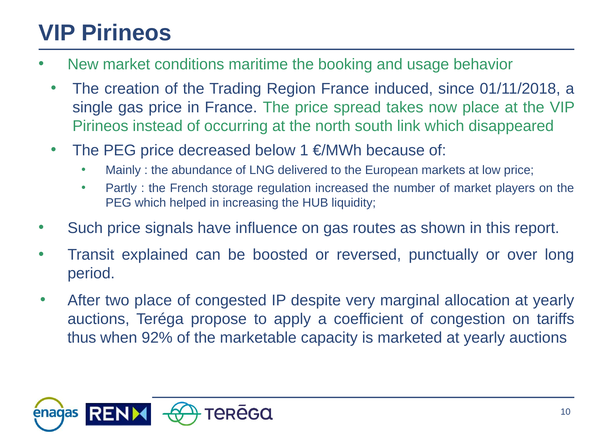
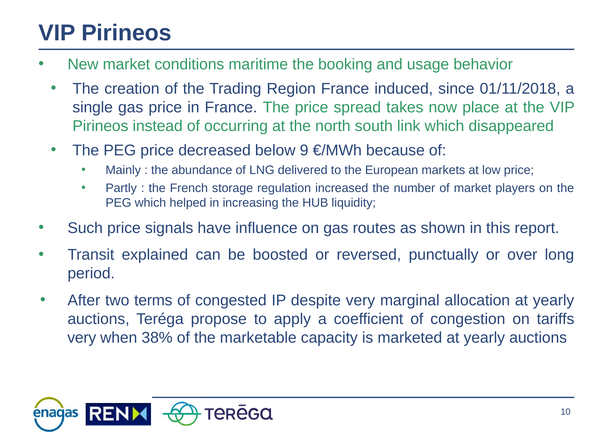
1: 1 -> 9
two place: place -> terms
thus at (82, 337): thus -> very
92%: 92% -> 38%
